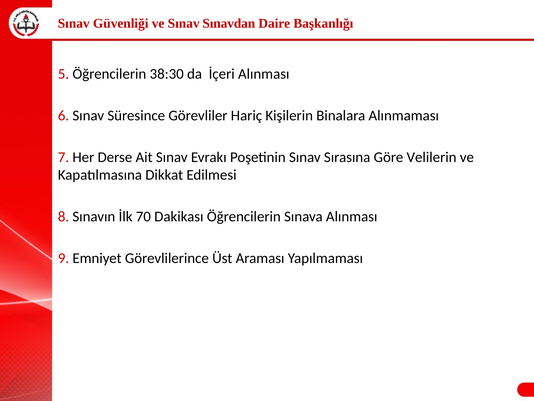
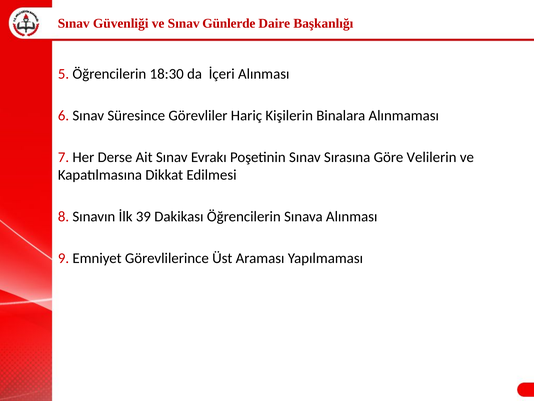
Sınavdan: Sınavdan -> Günlerde
38:30: 38:30 -> 18:30
70: 70 -> 39
